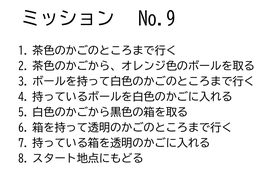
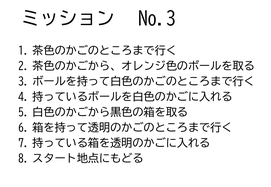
No.9: No.9 -> No.3
